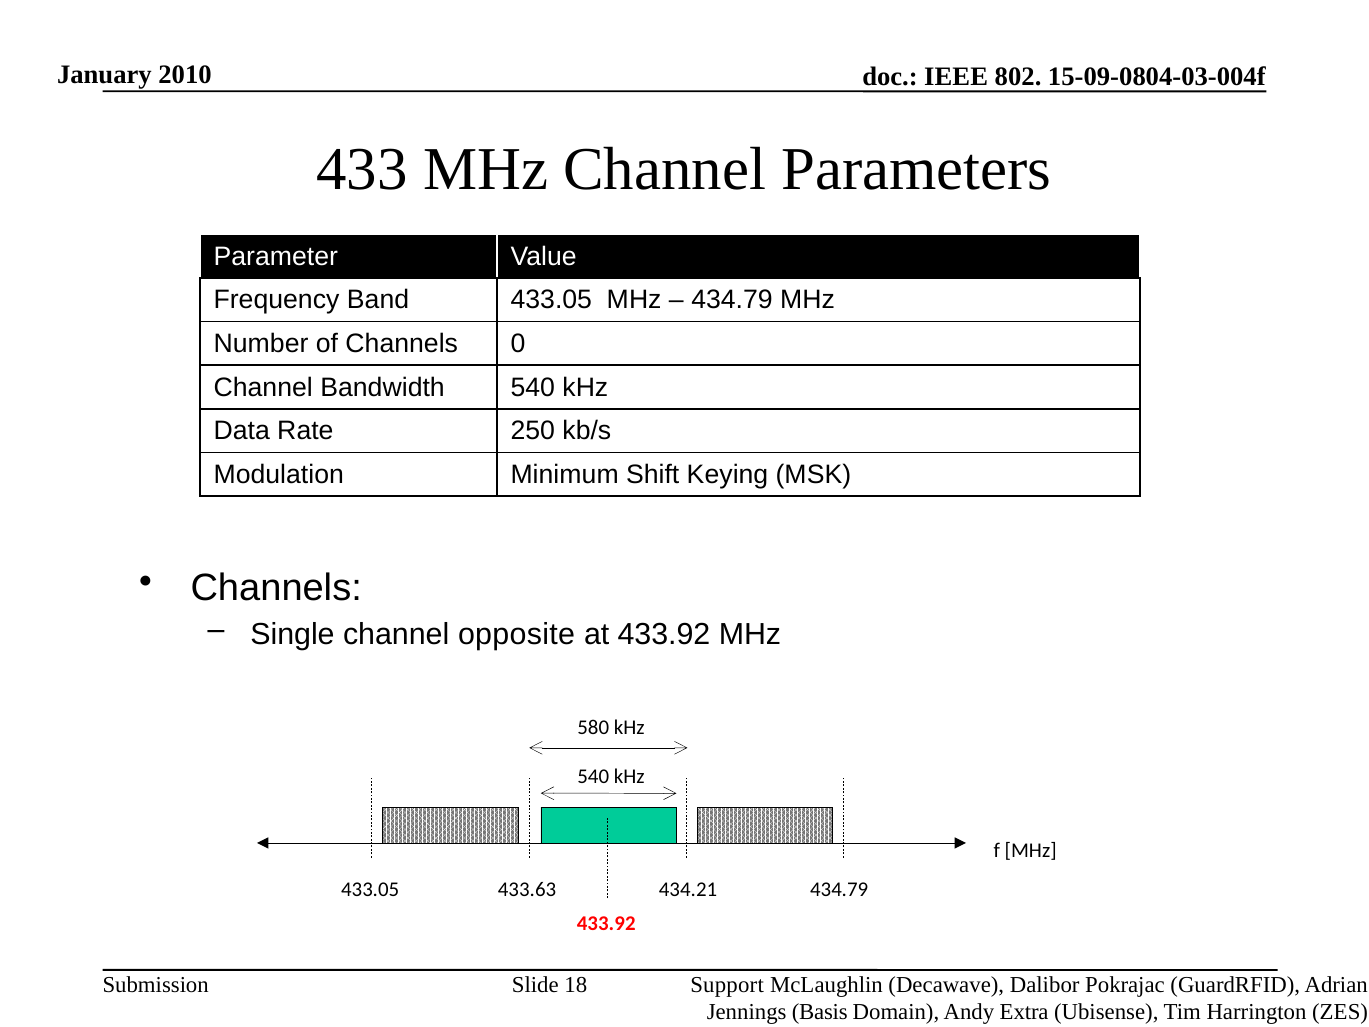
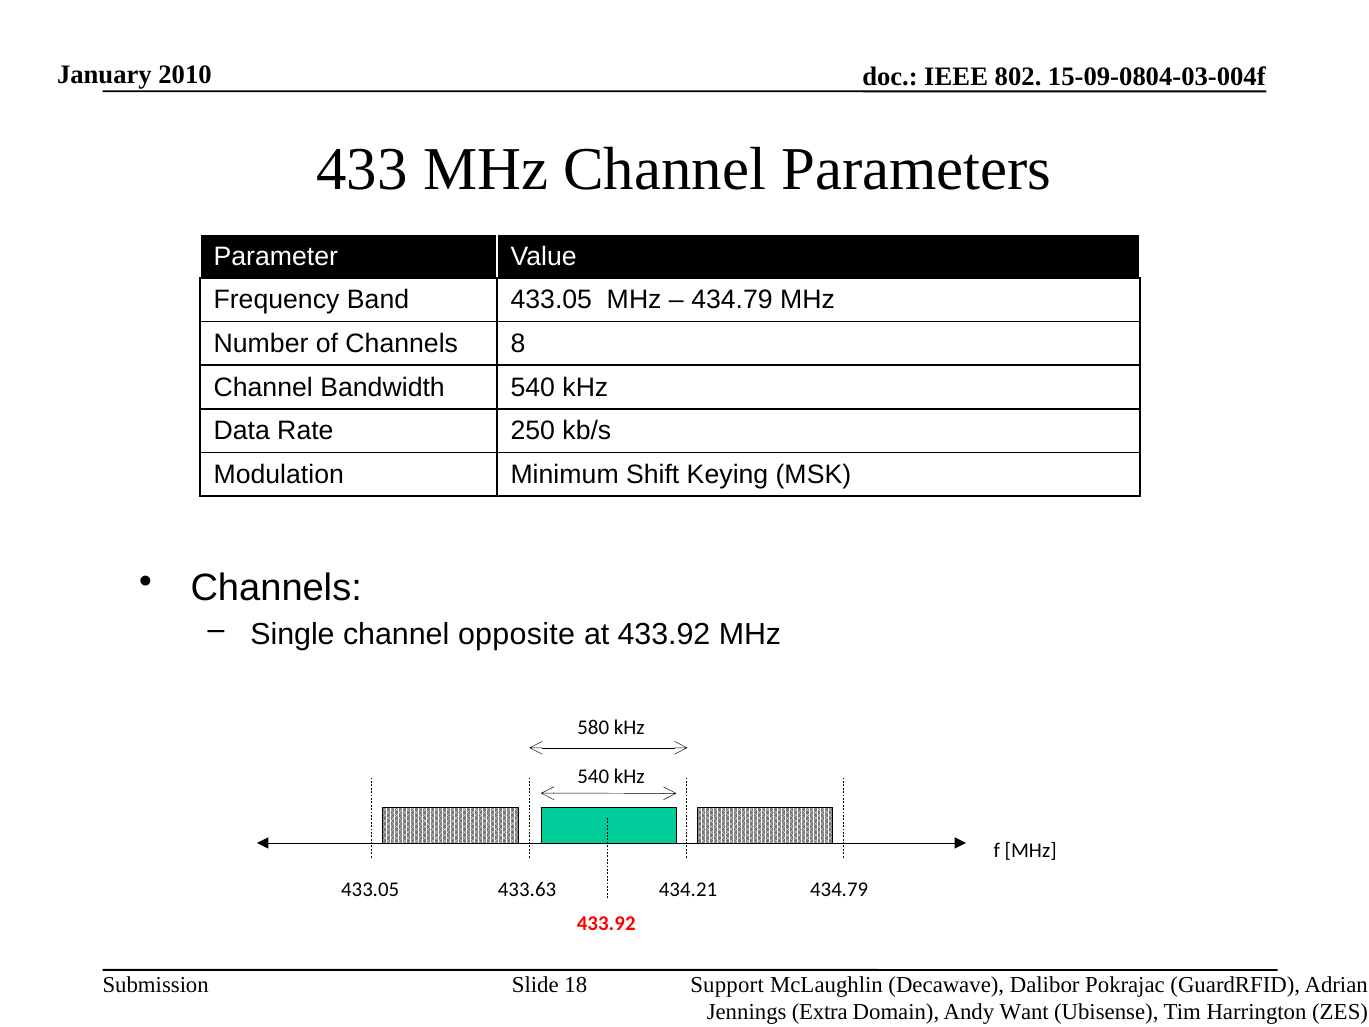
0: 0 -> 8
Basis: Basis -> Extra
Extra: Extra -> Want
